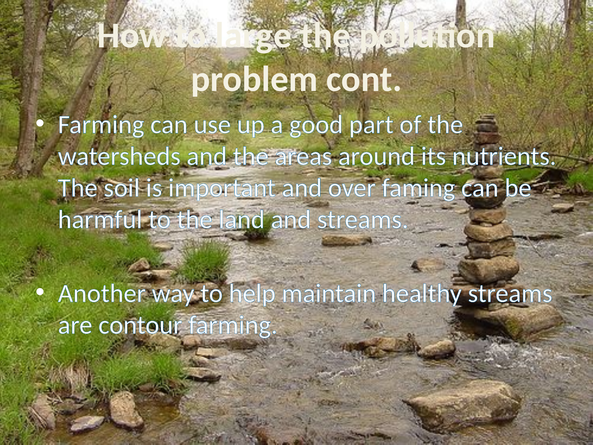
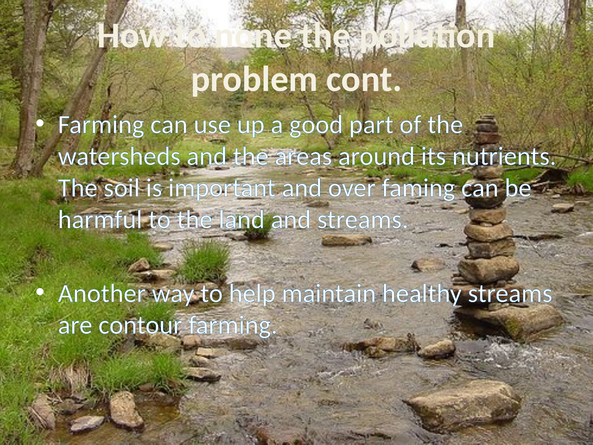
large: large -> none
